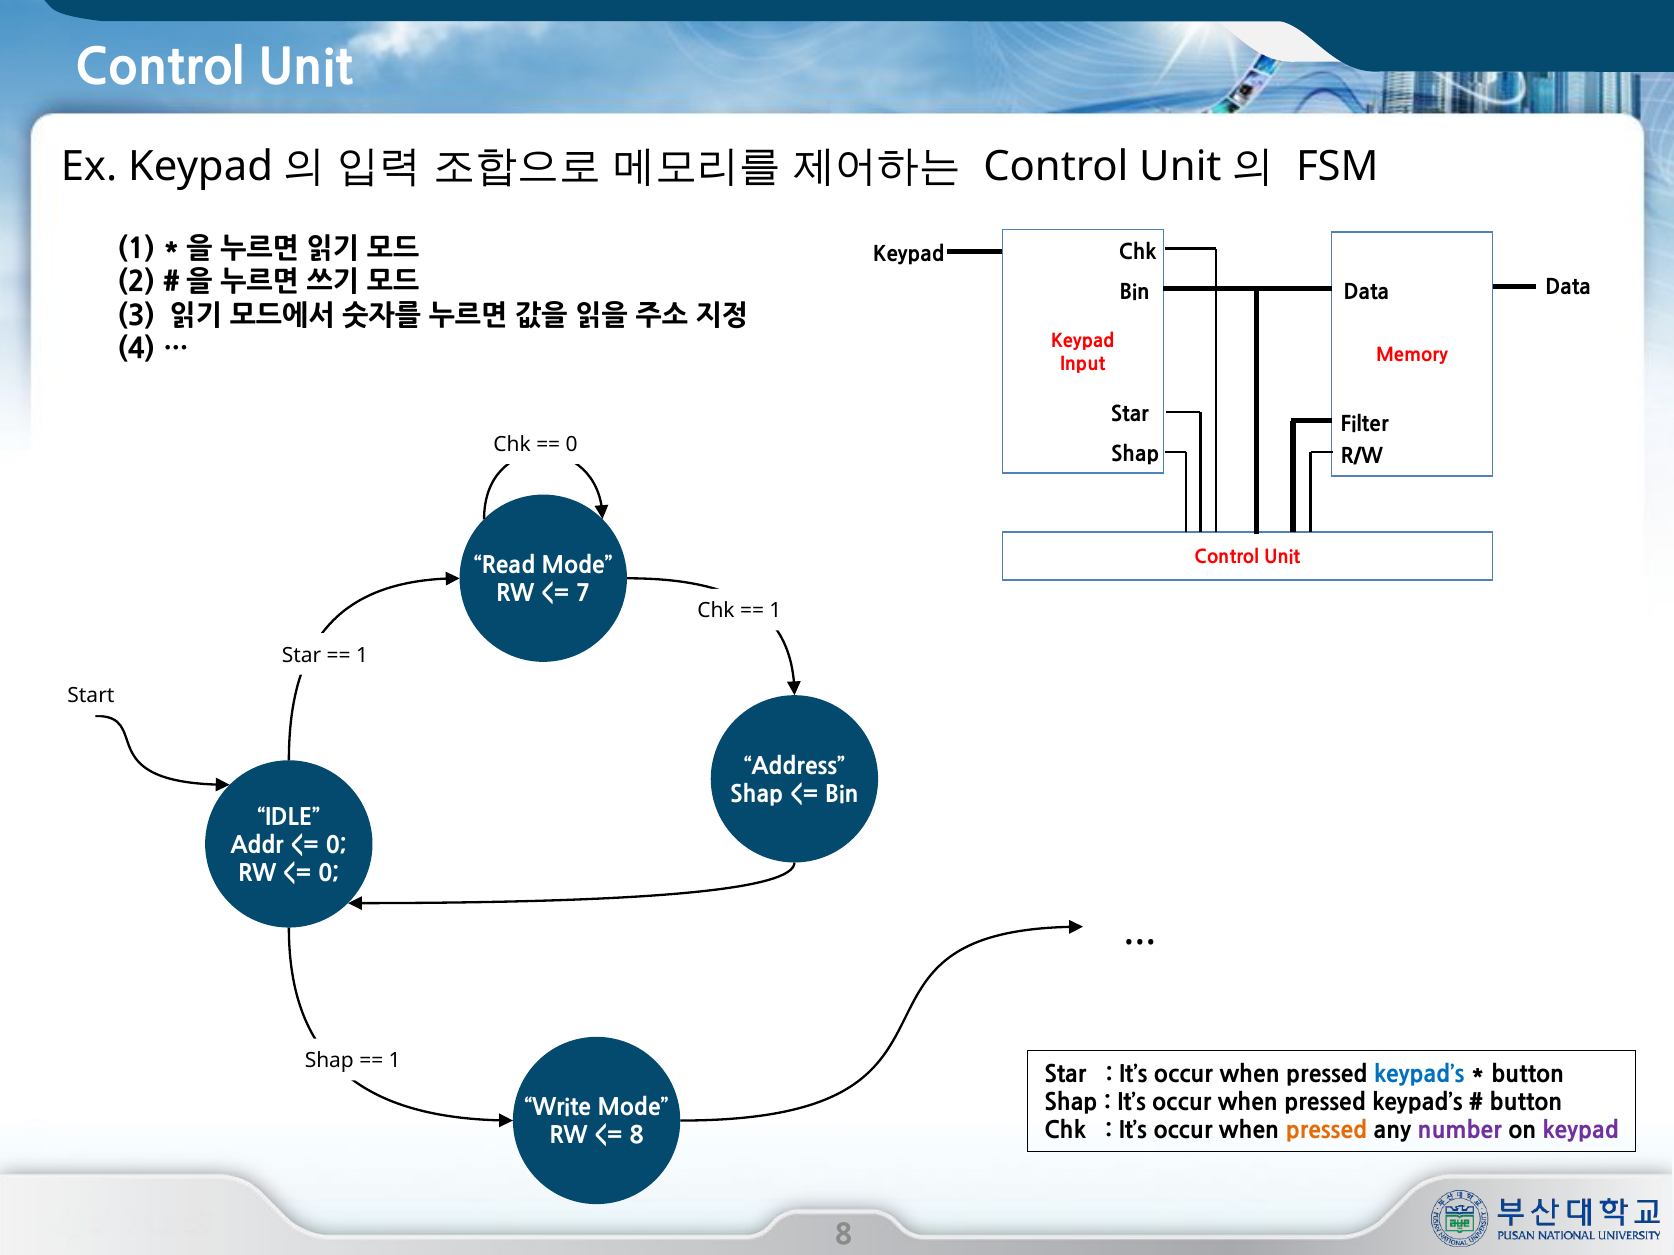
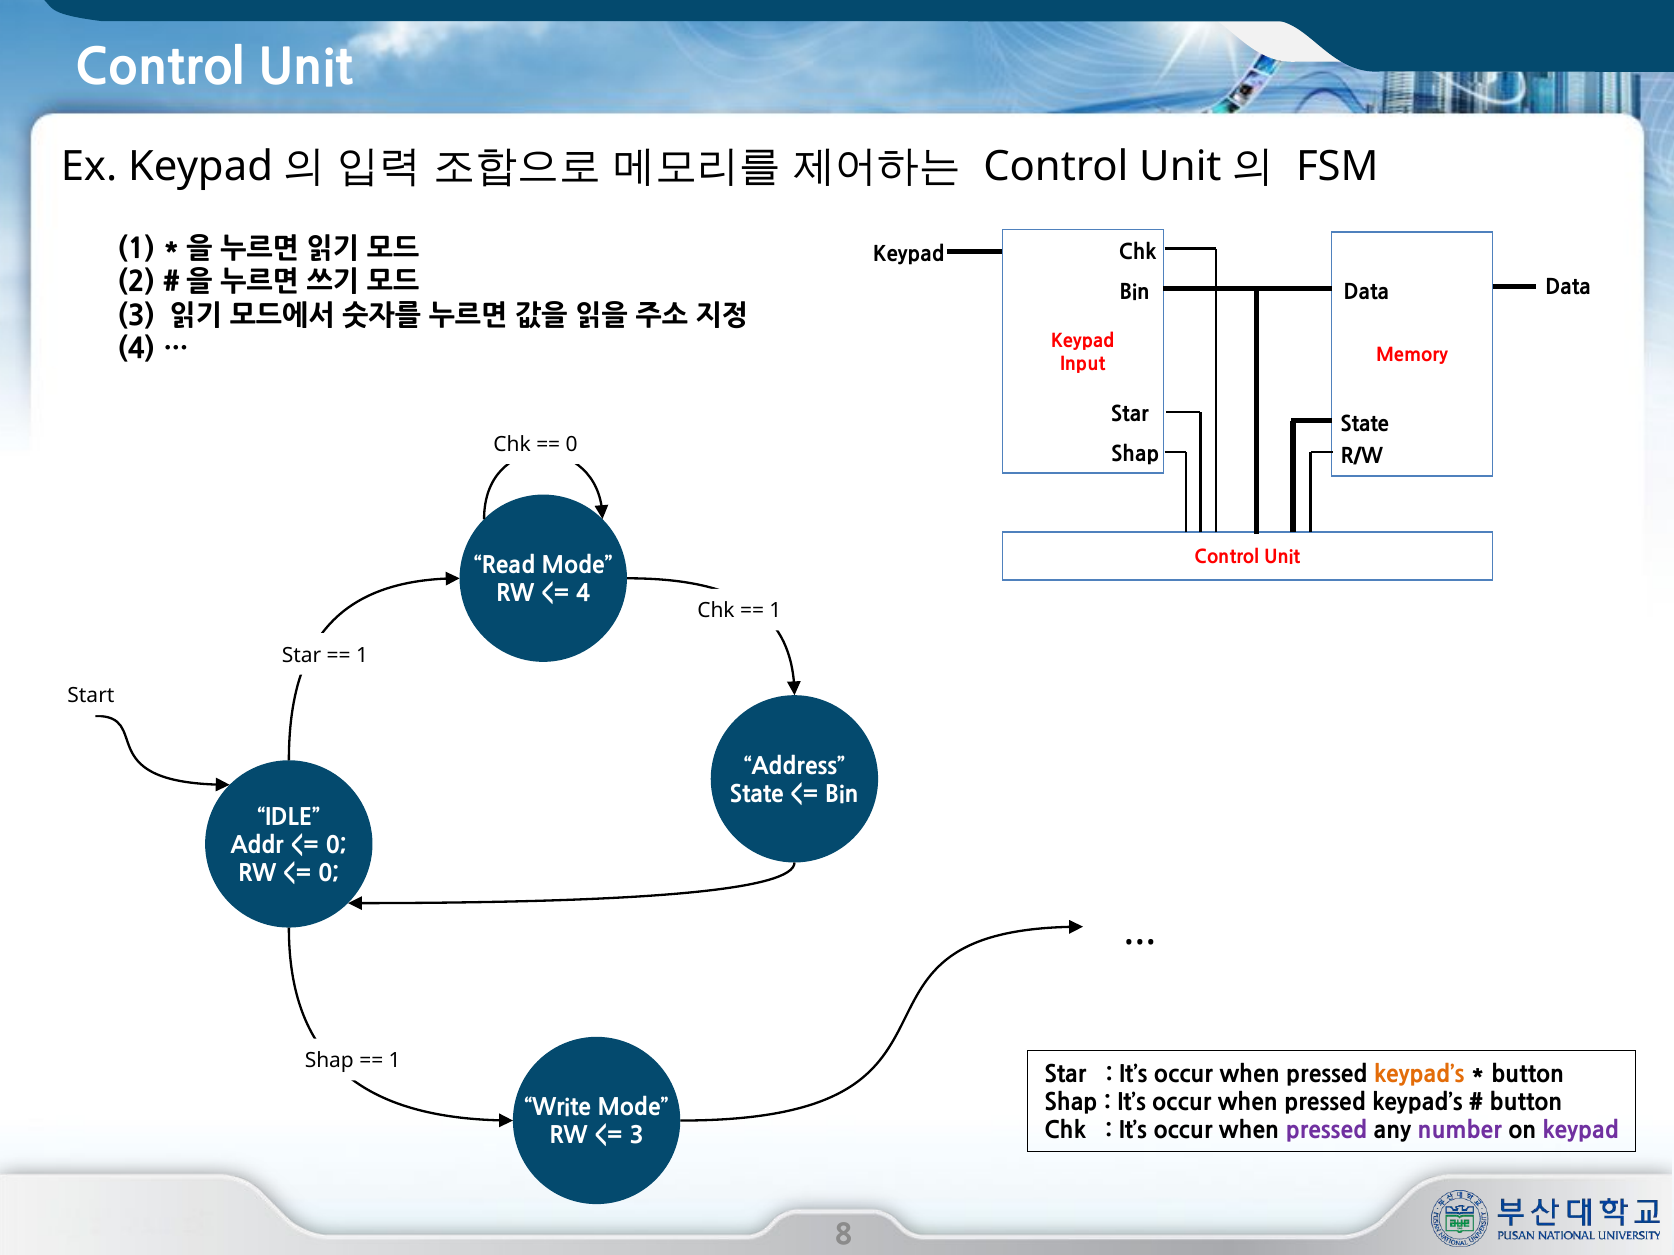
Filter at (1365, 424): Filter -> State
7 at (583, 594): 7 -> 4
Shap at (757, 795): Shap -> State
keypad’s at (1419, 1075) colour: blue -> orange
pressed at (1327, 1131) colour: orange -> purple
8 at (637, 1136): 8 -> 3
